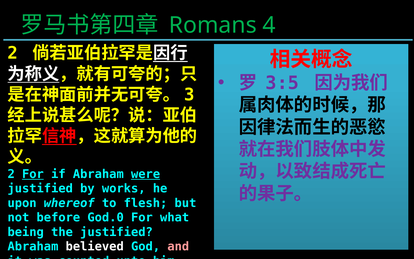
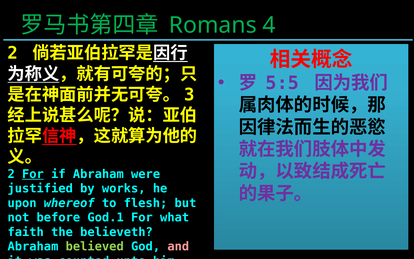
3:5: 3:5 -> 5:5
were underline: present -> none
God.0: God.0 -> God.1
being: being -> faith
the justified: justified -> believeth
believed colour: white -> light green
